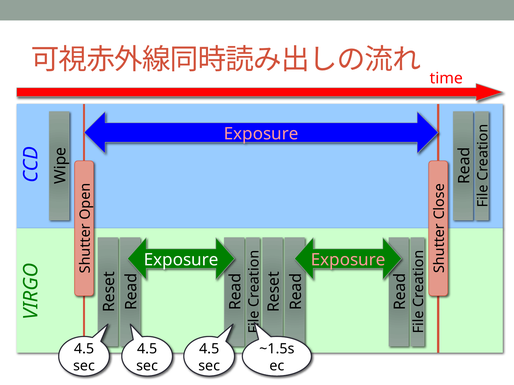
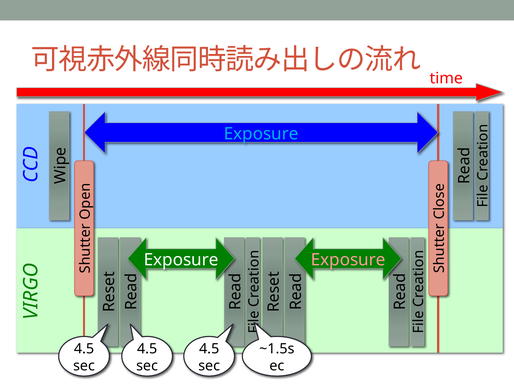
Exposure at (261, 134) colour: pink -> light blue
